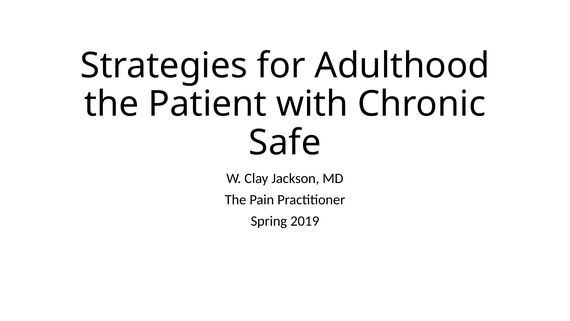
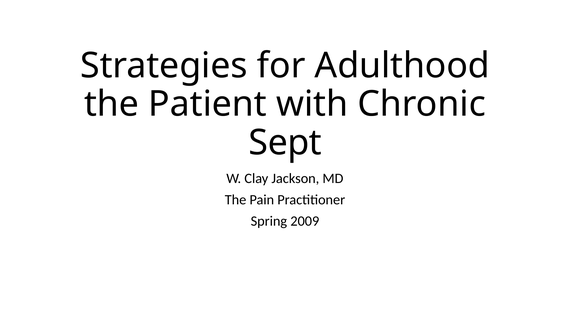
Safe: Safe -> Sept
2019: 2019 -> 2009
